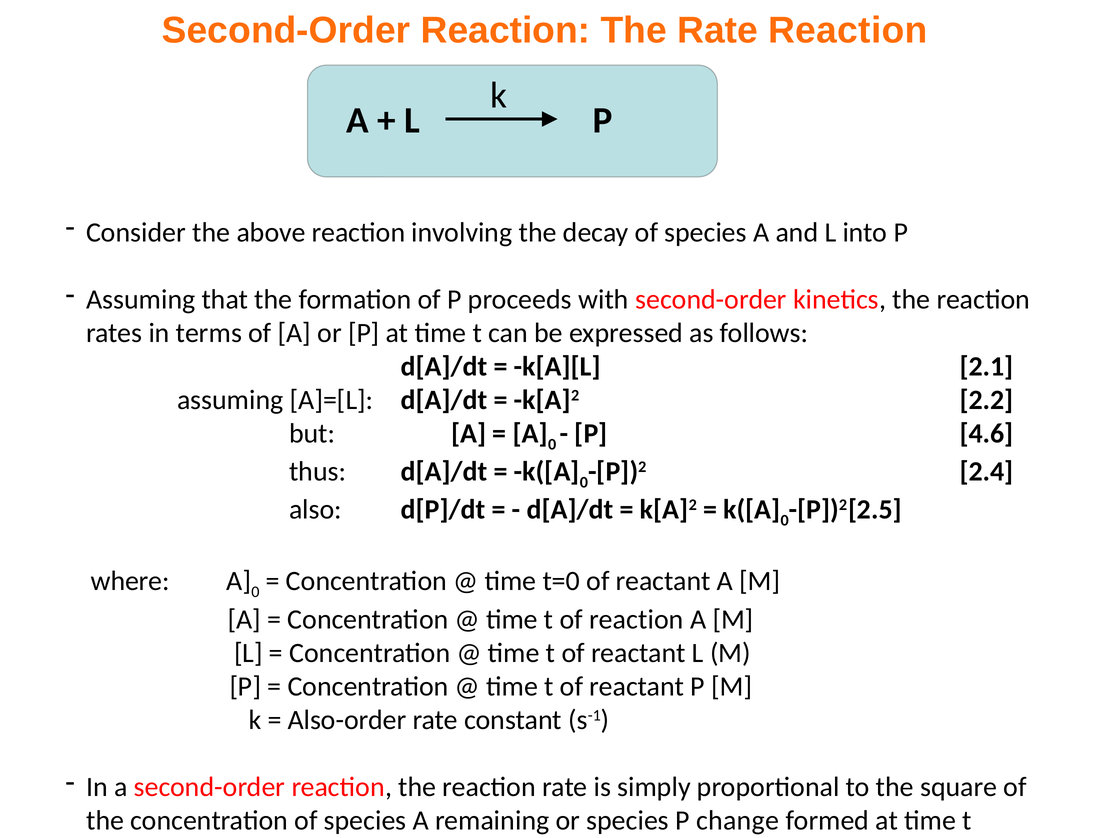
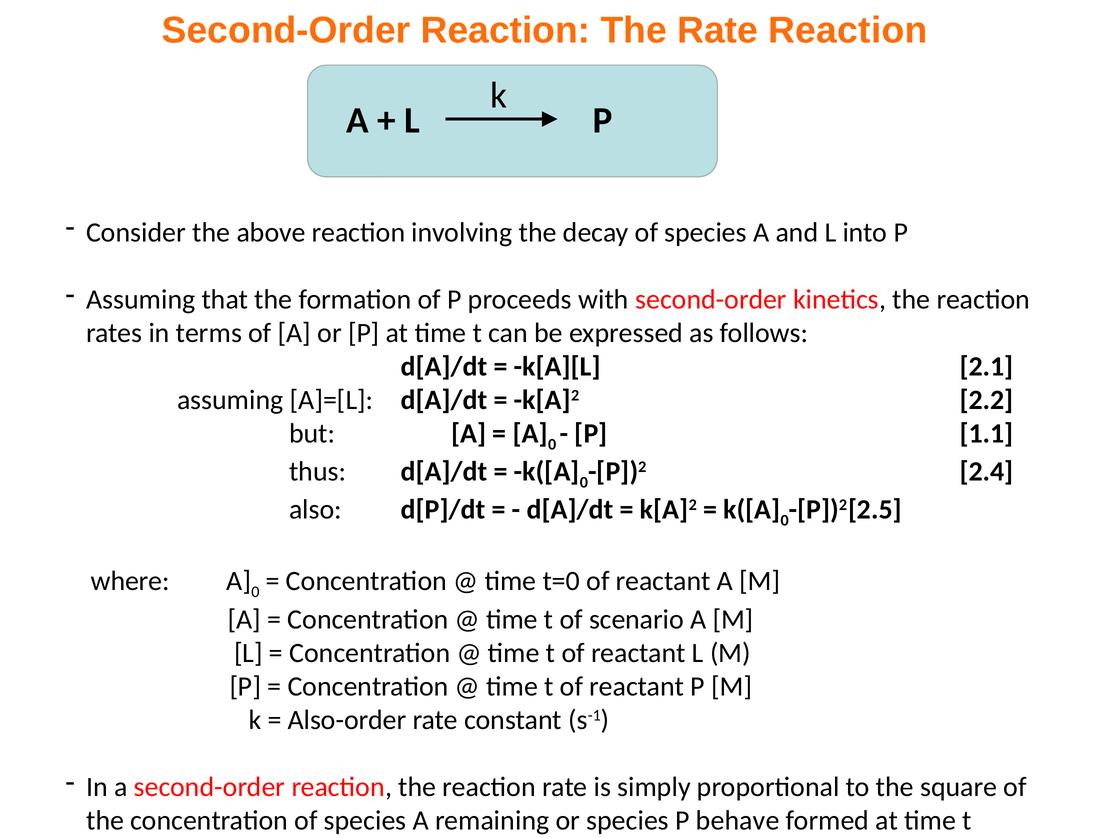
4.6: 4.6 -> 1.1
of reaction: reaction -> scenario
change: change -> behave
